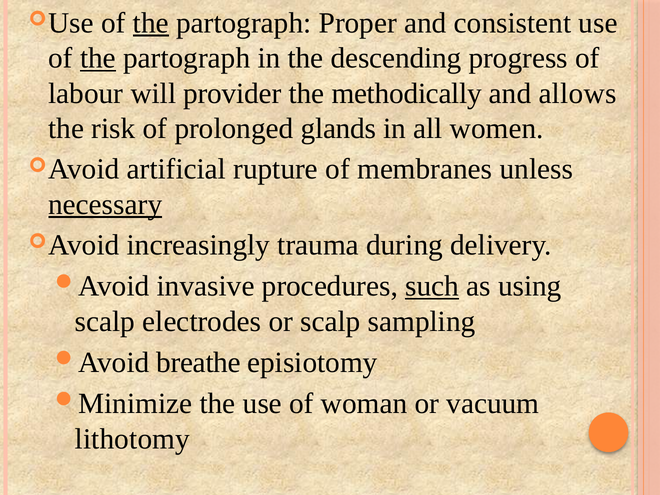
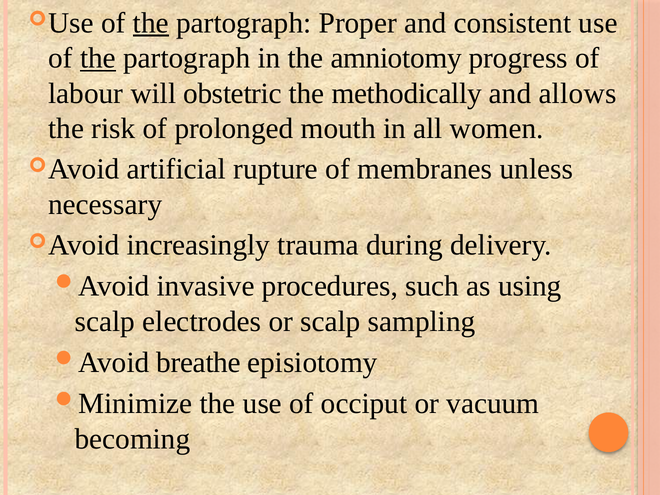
descending: descending -> amniotomy
provider: provider -> obstetric
glands: glands -> mouth
necessary underline: present -> none
such underline: present -> none
woman: woman -> occiput
lithotomy: lithotomy -> becoming
